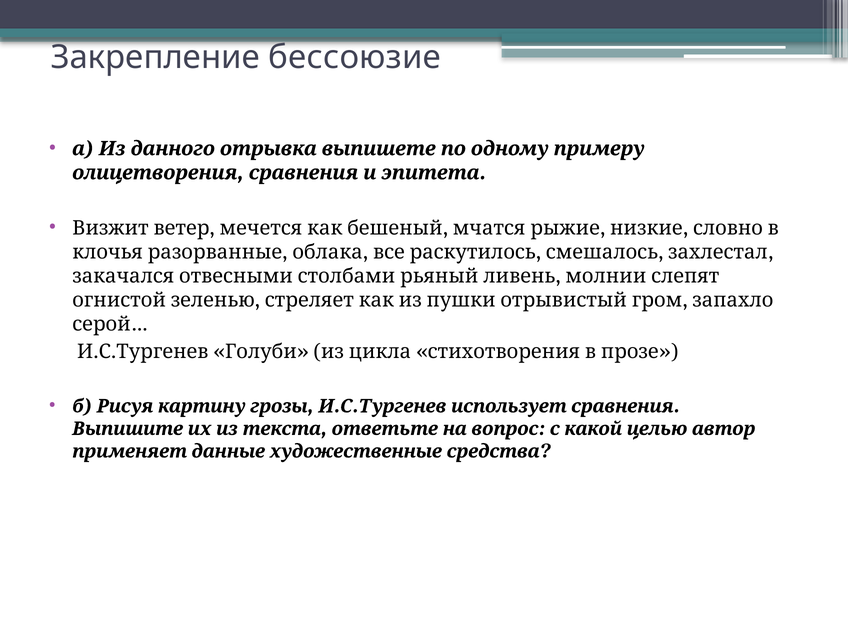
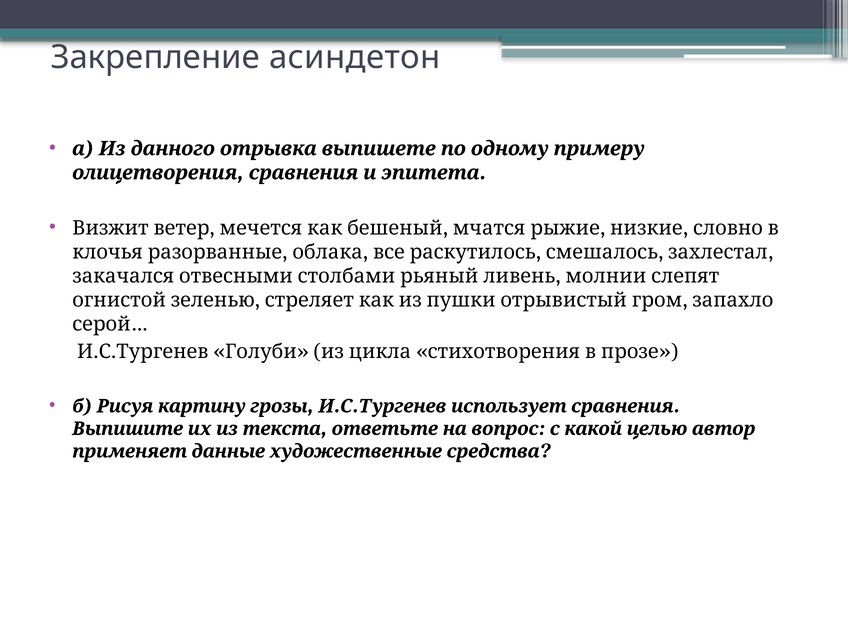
бессоюзие: бессоюзие -> асиндетон
